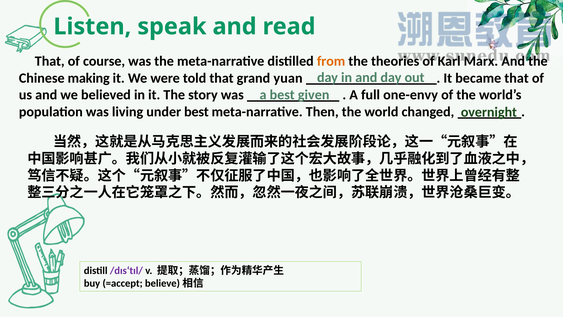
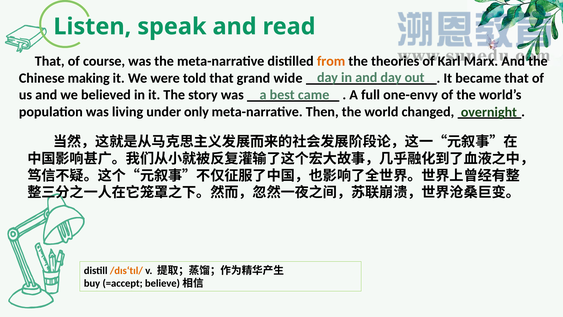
yuan: yuan -> wide
given: given -> came
under best: best -> only
/dɪs‘tɪl/ colour: purple -> orange
